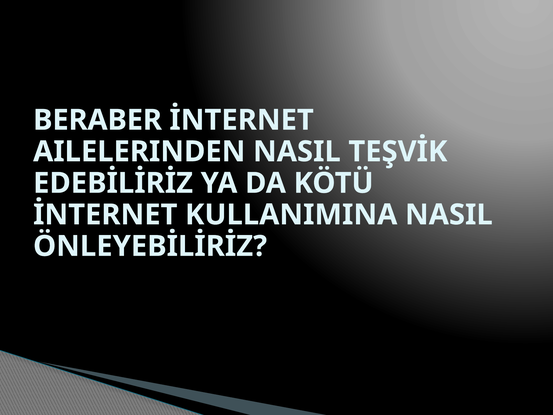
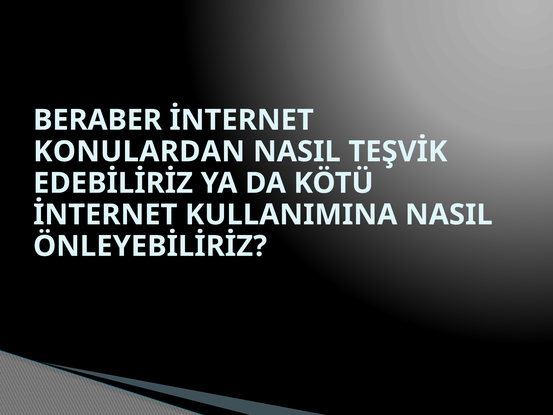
AILELERINDEN: AILELERINDEN -> KONULARDAN
